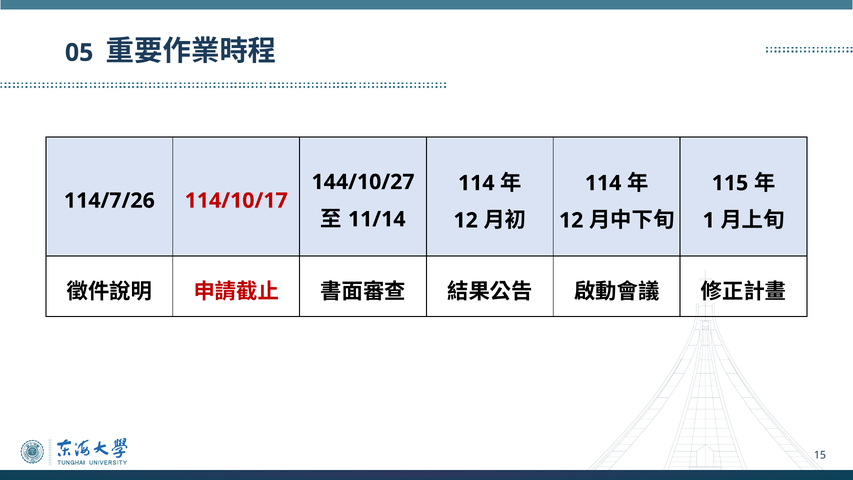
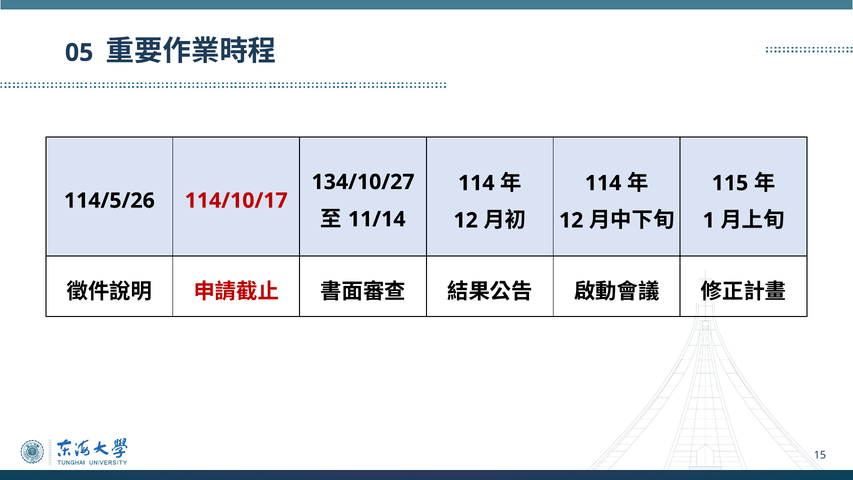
144/10/27: 144/10/27 -> 134/10/27
114/7/26: 114/7/26 -> 114/5/26
